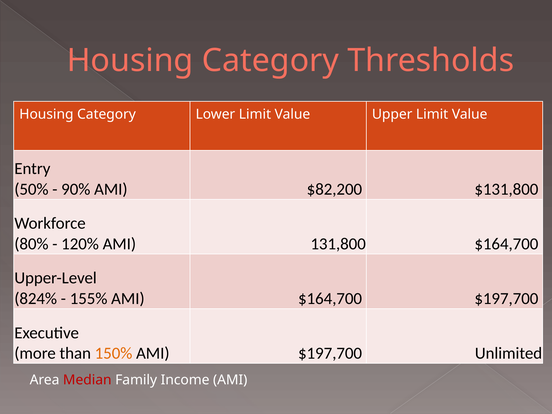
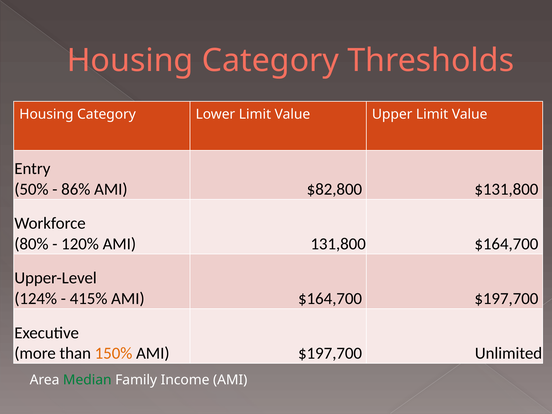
90%: 90% -> 86%
$82,200: $82,200 -> $82,800
824%: 824% -> 124%
155%: 155% -> 415%
Median colour: red -> green
